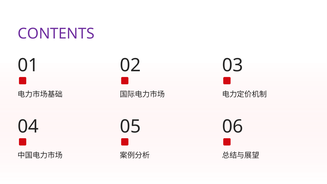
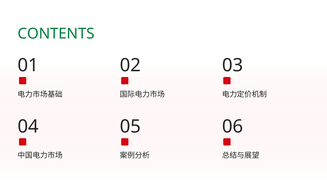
CONTENTS colour: purple -> green
